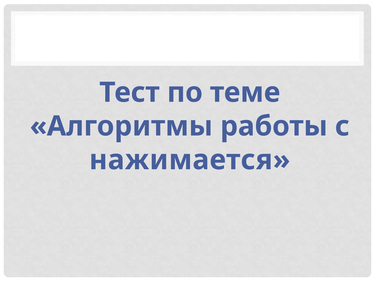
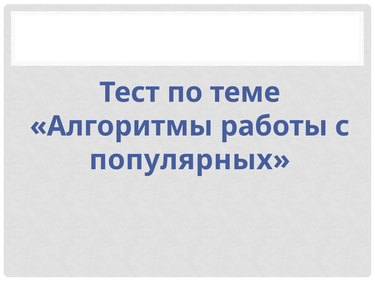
нажимается: нажимается -> популярных
